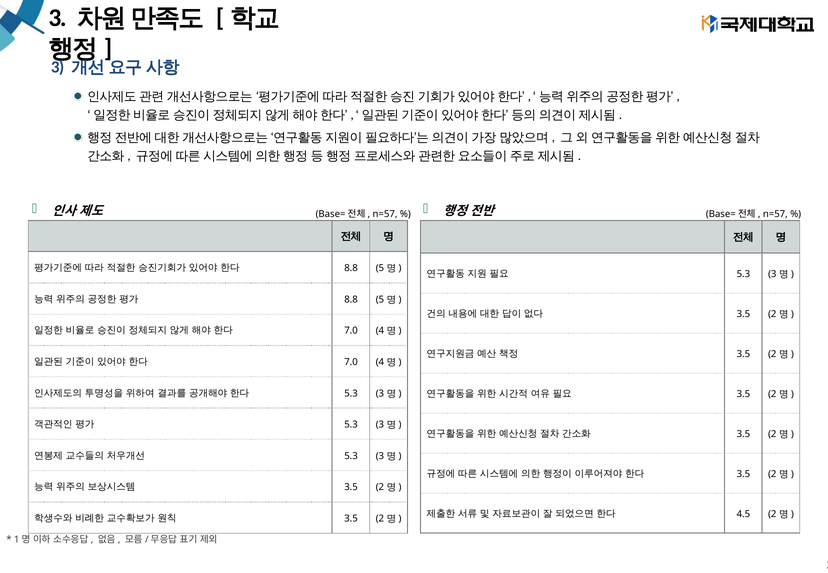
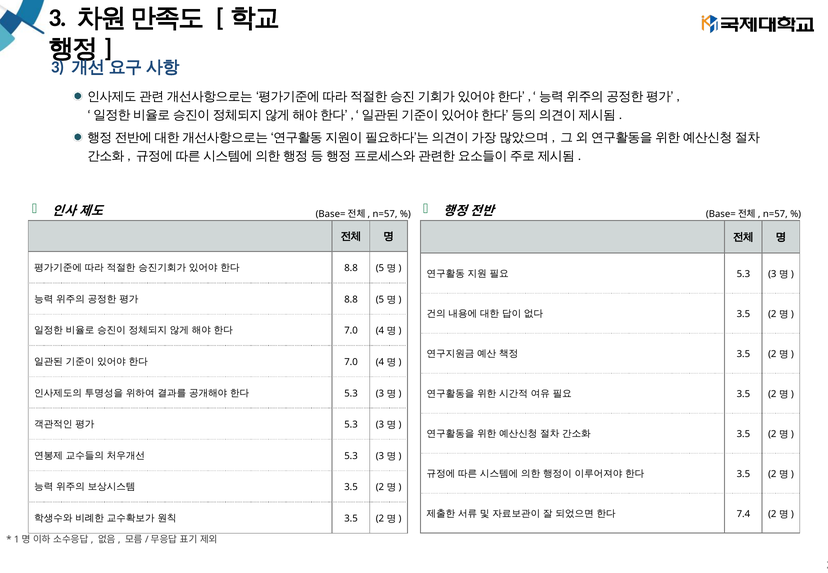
4.5: 4.5 -> 7.4
